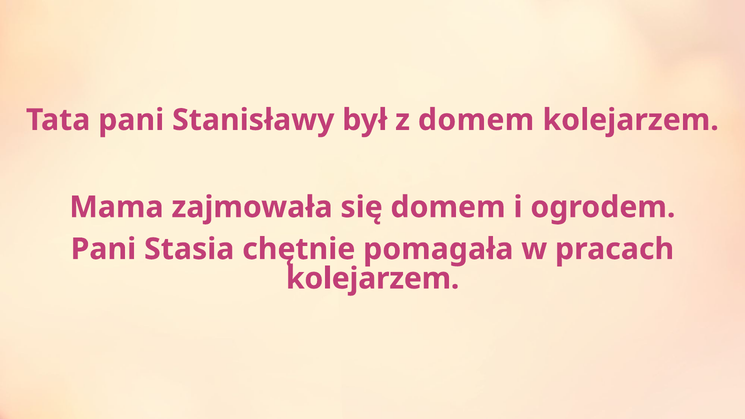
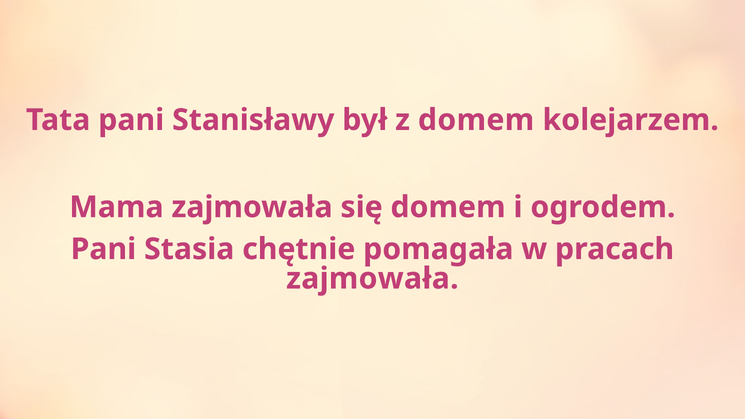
kolejarzem at (373, 279): kolejarzem -> zajmowała
